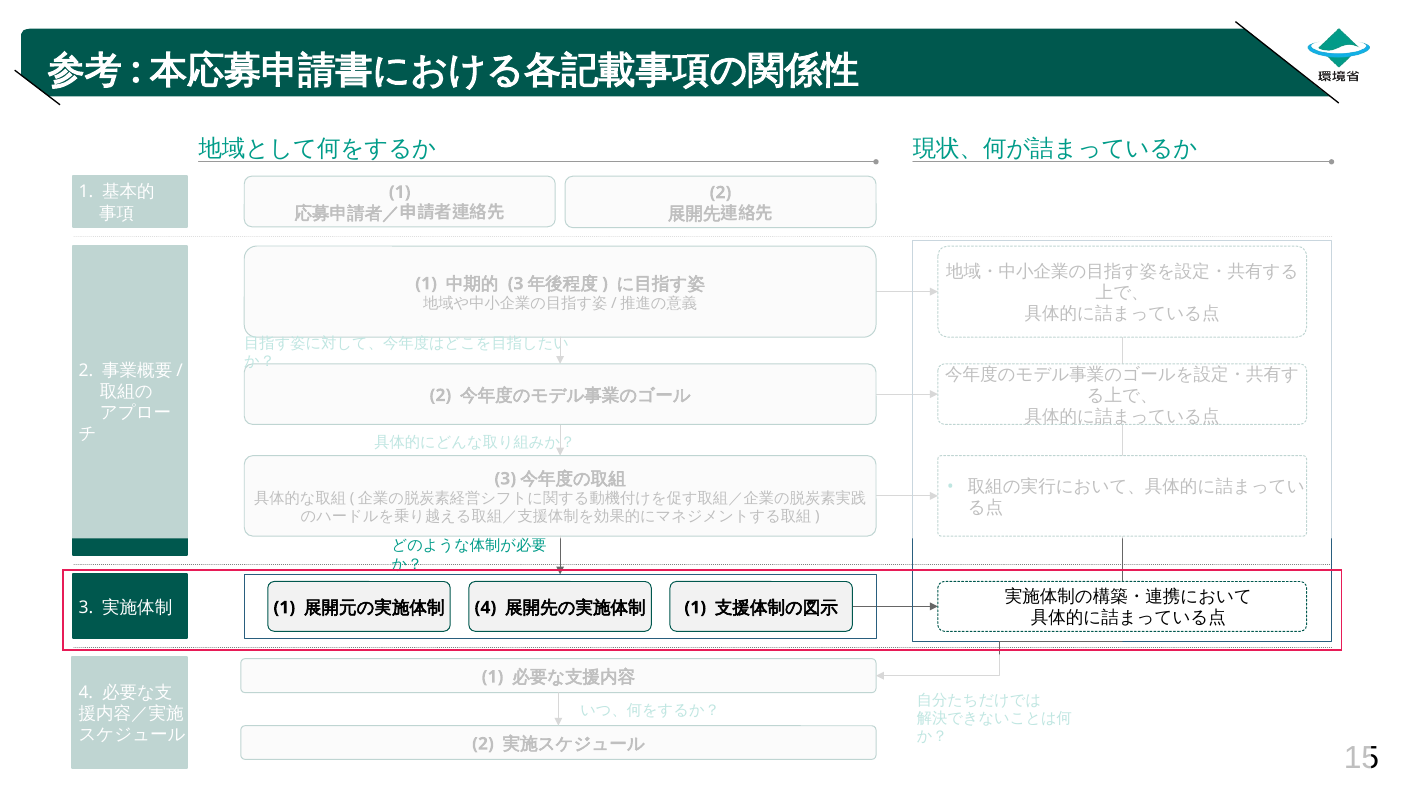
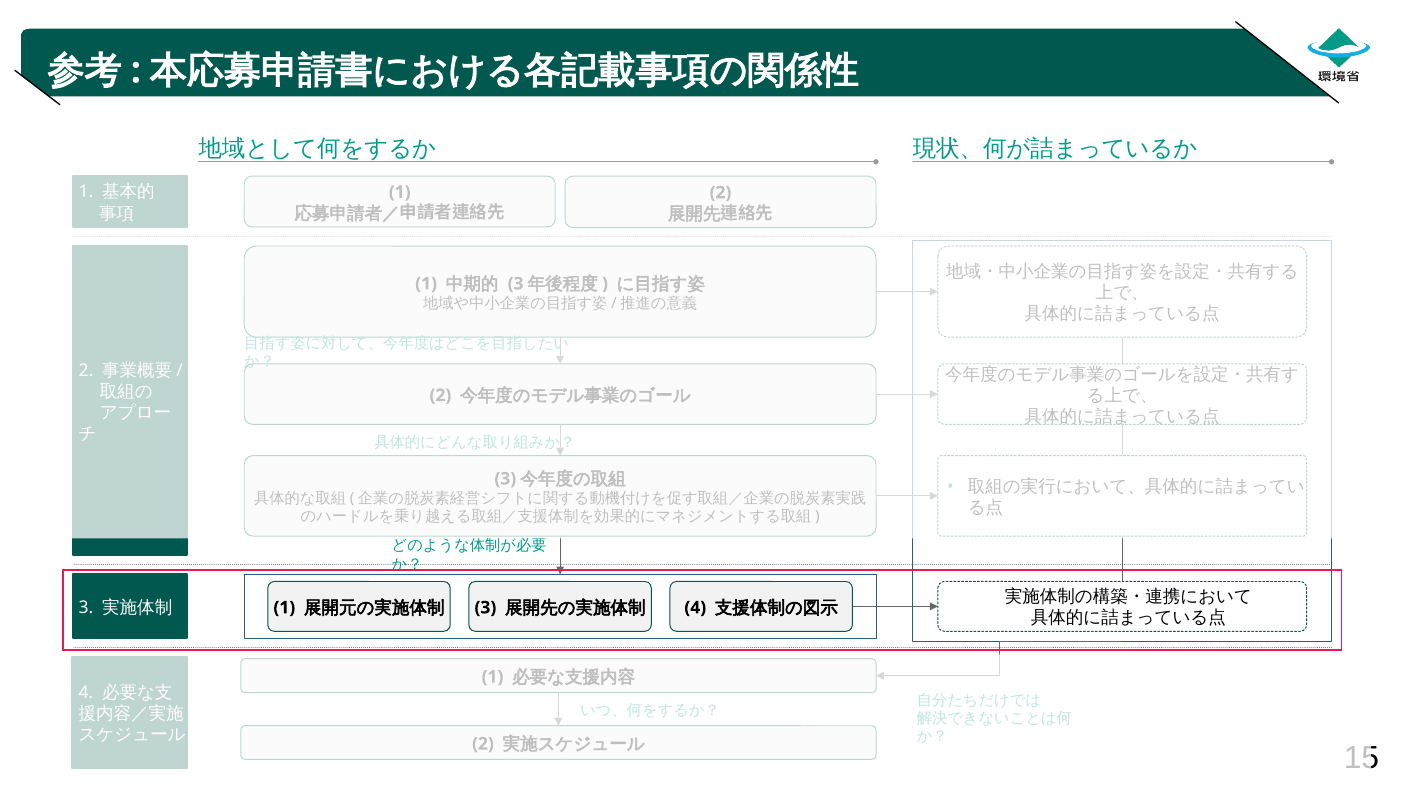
4 at (485, 607): 4 -> 3
1 at (695, 607): 1 -> 4
